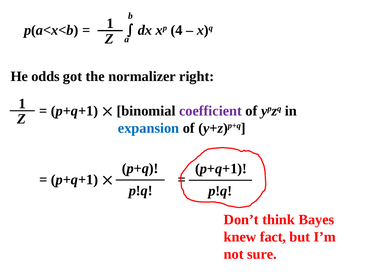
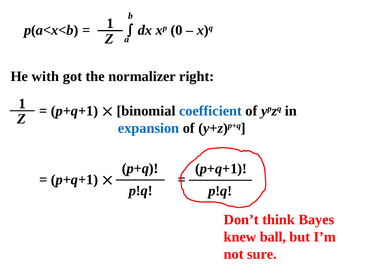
4: 4 -> 0
odds: odds -> with
coefficient colour: purple -> blue
fact: fact -> ball
